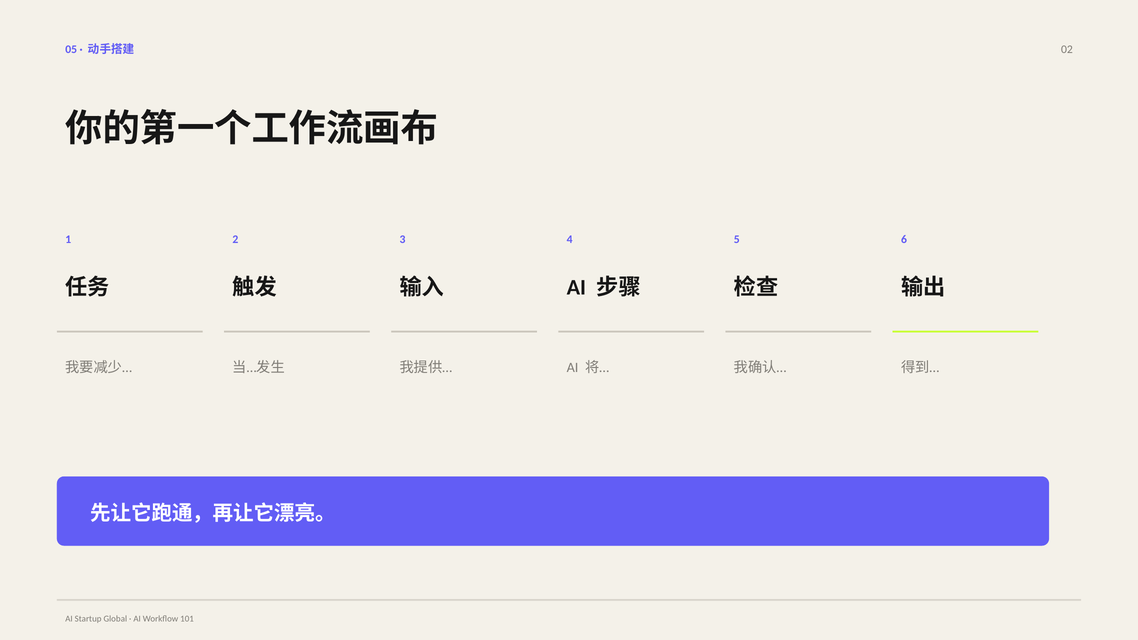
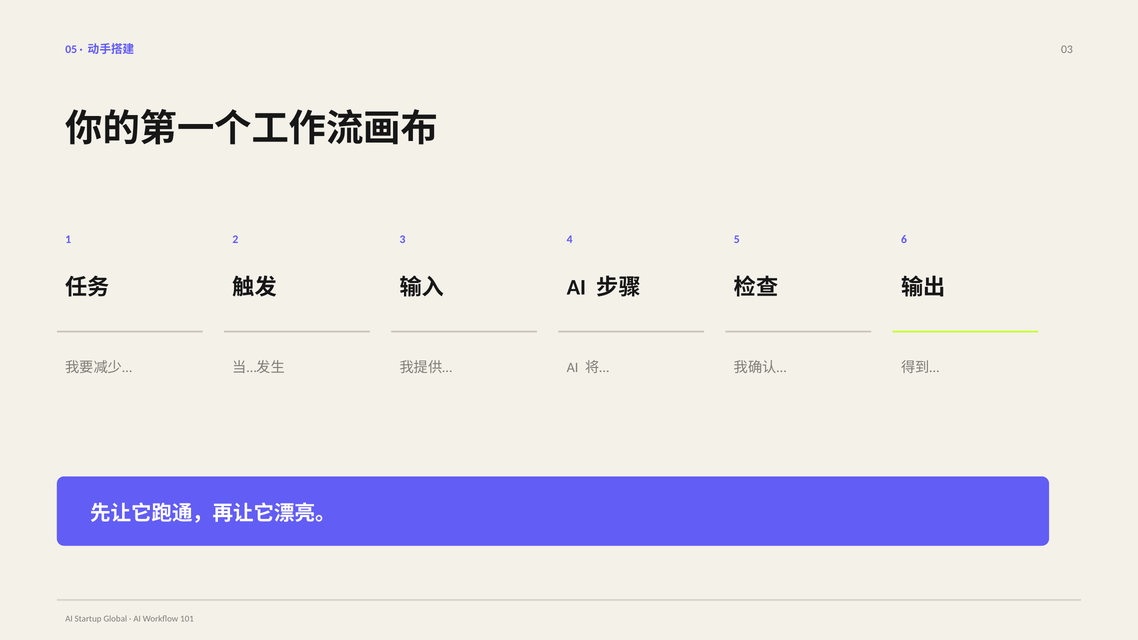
02: 02 -> 03
